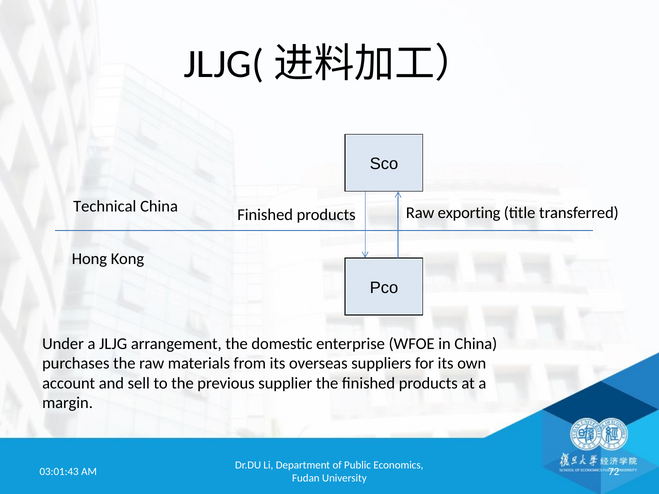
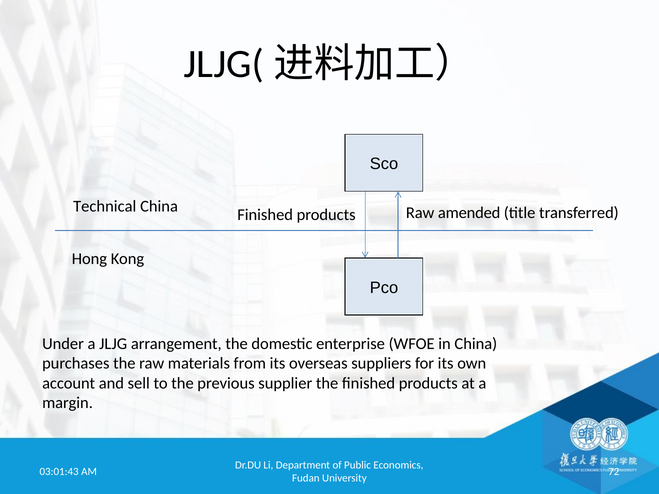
exporting: exporting -> amended
